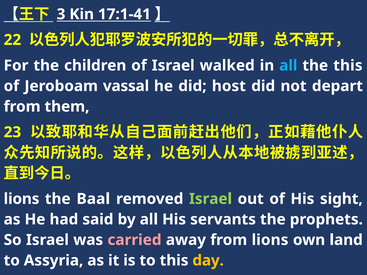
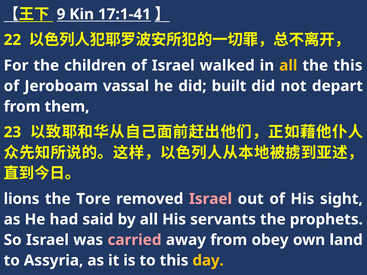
3: 3 -> 9
all at (288, 66) colour: light blue -> yellow
host: host -> built
Baal: Baal -> Tore
Israel at (211, 199) colour: light green -> pink
from lions: lions -> obey
